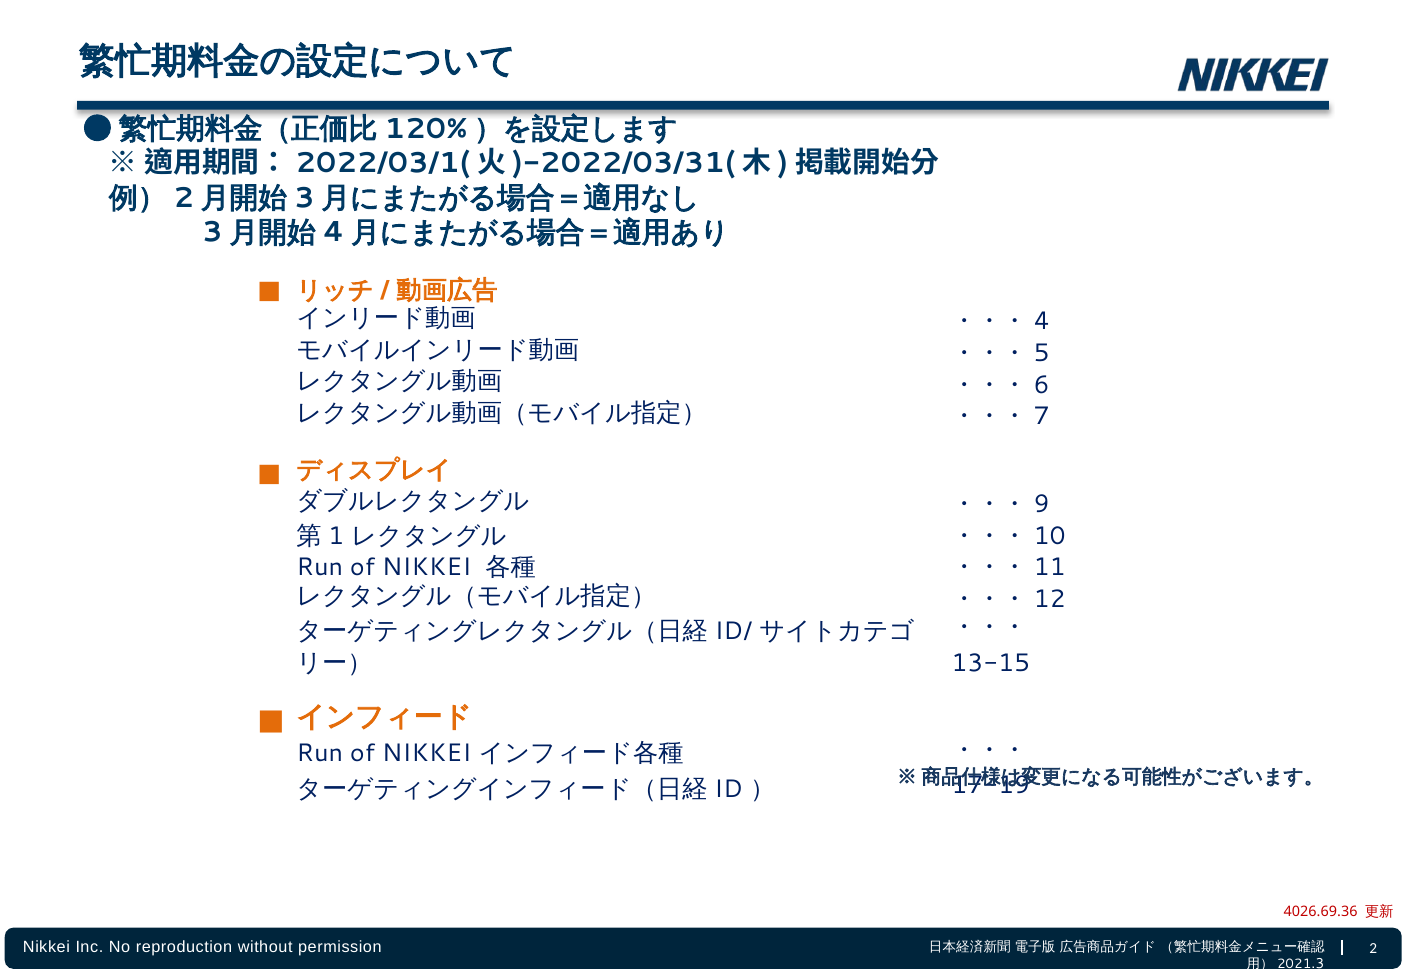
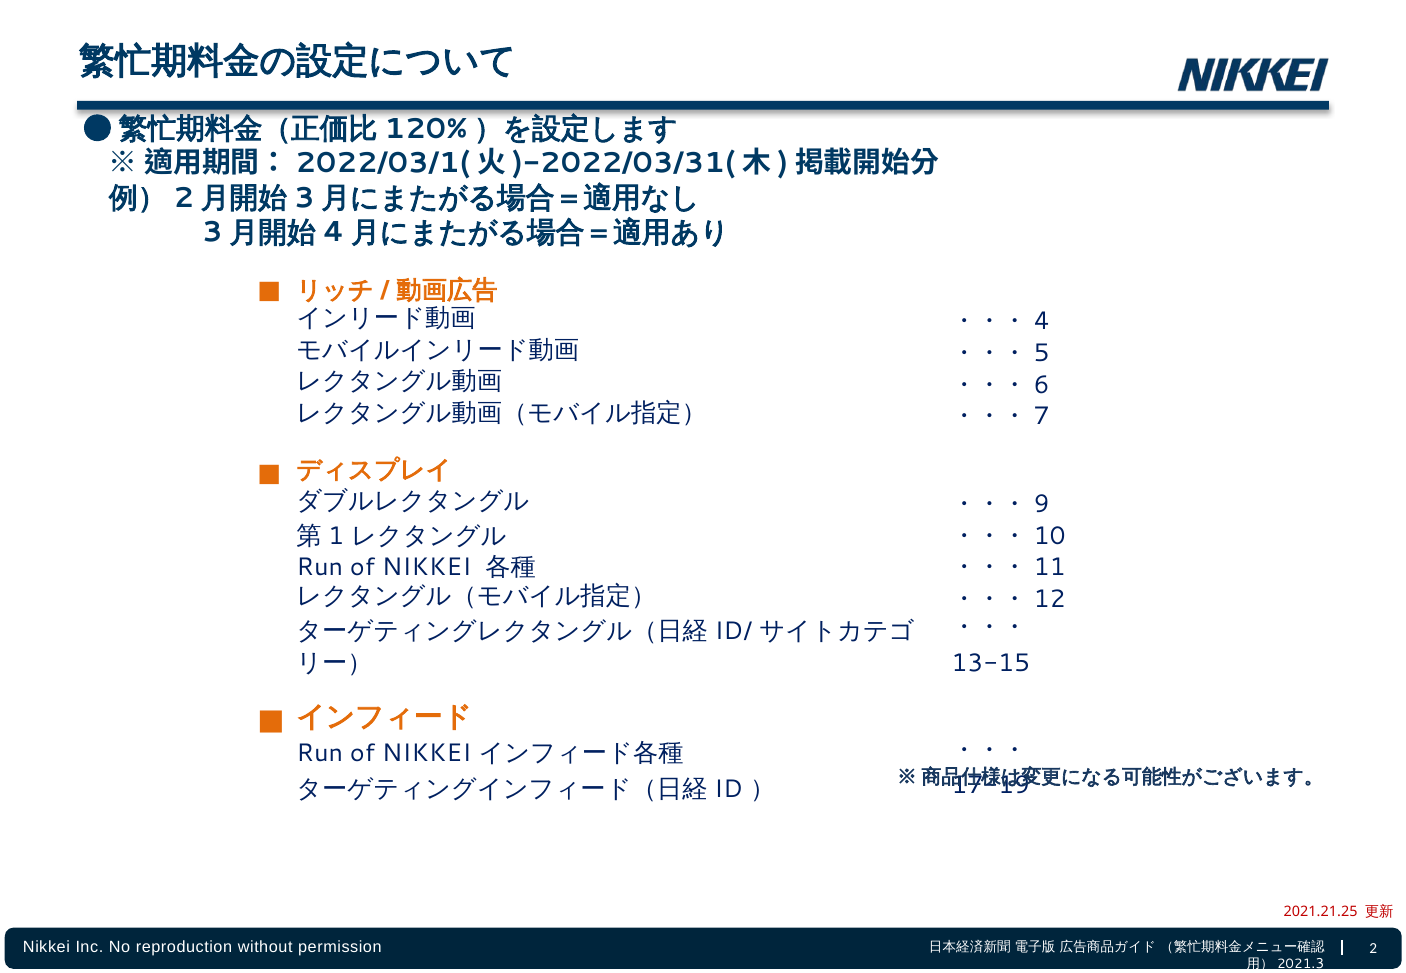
4026.69.36: 4026.69.36 -> 2021.21.25
